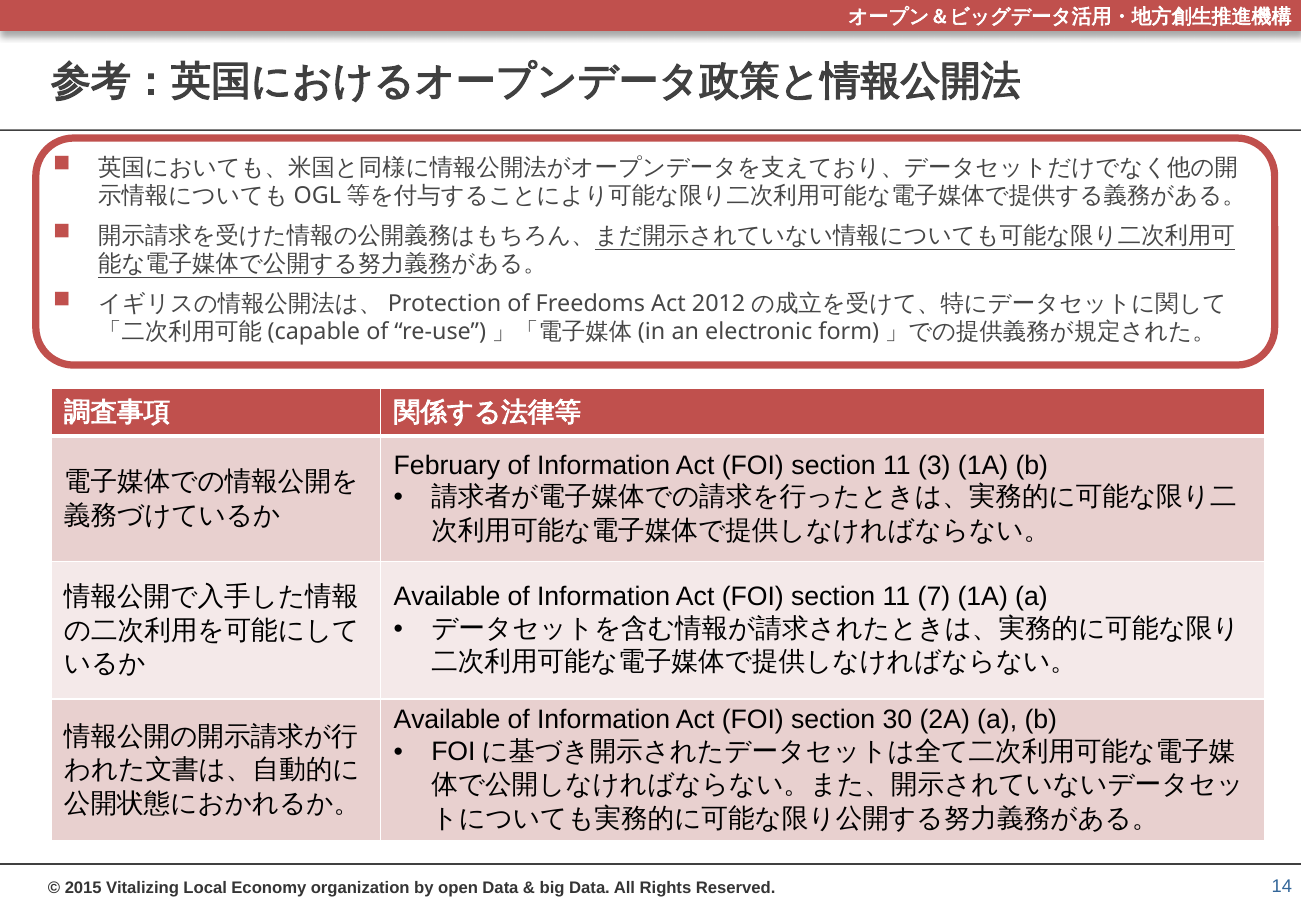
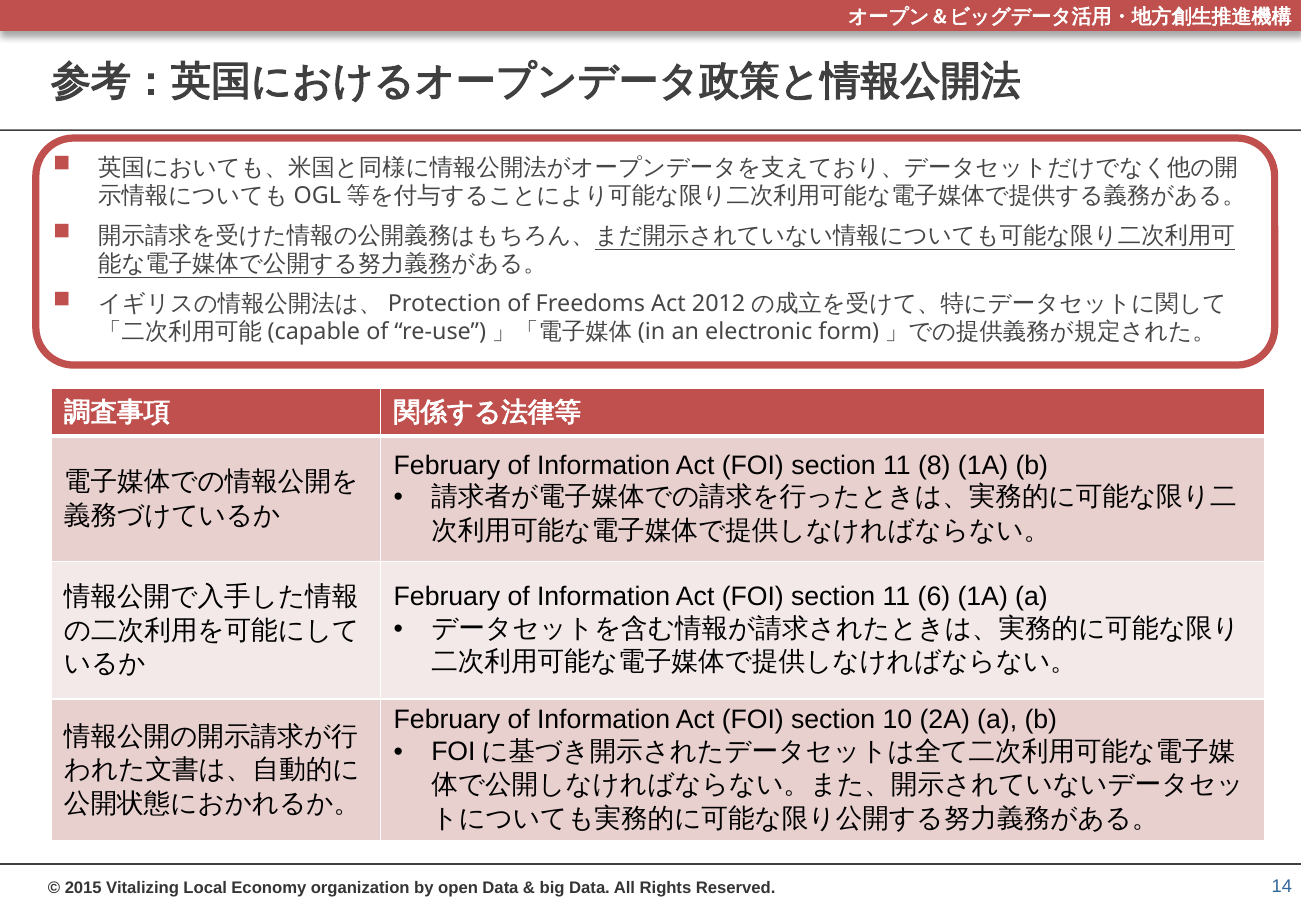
3: 3 -> 8
Available at (447, 597): Available -> February
7: 7 -> 6
Available at (447, 720): Available -> February
30: 30 -> 10
